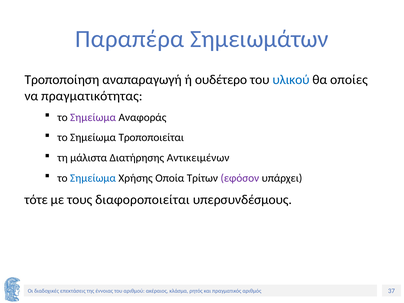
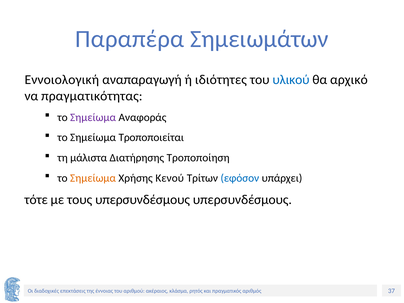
Τροποποίηση: Τροποποίηση -> Εννοιολογική
ουδέτερο: ουδέτερο -> ιδιότητες
οποίες: οποίες -> αρχικό
Αντικειμένων: Αντικειμένων -> Τροποποίηση
Σημείωμα at (93, 178) colour: blue -> orange
Οποία: Οποία -> Κενού
εφόσον colour: purple -> blue
τους διαφοροποιείται: διαφοροποιείται -> υπερσυνδέσμους
